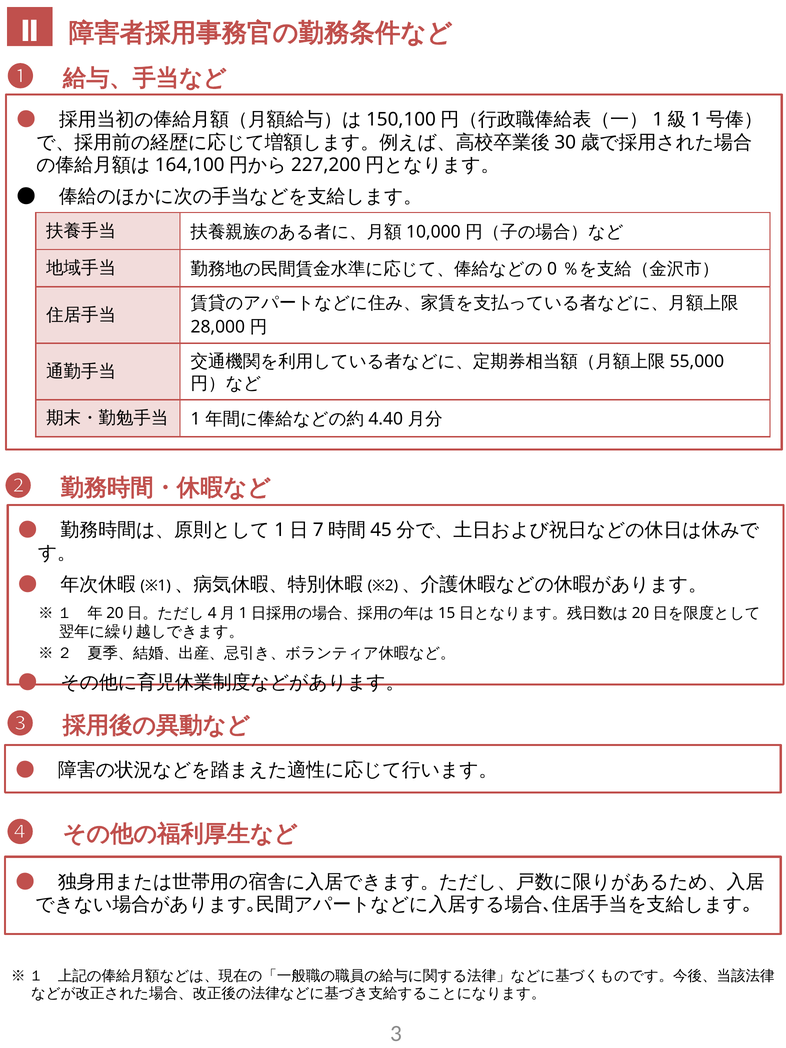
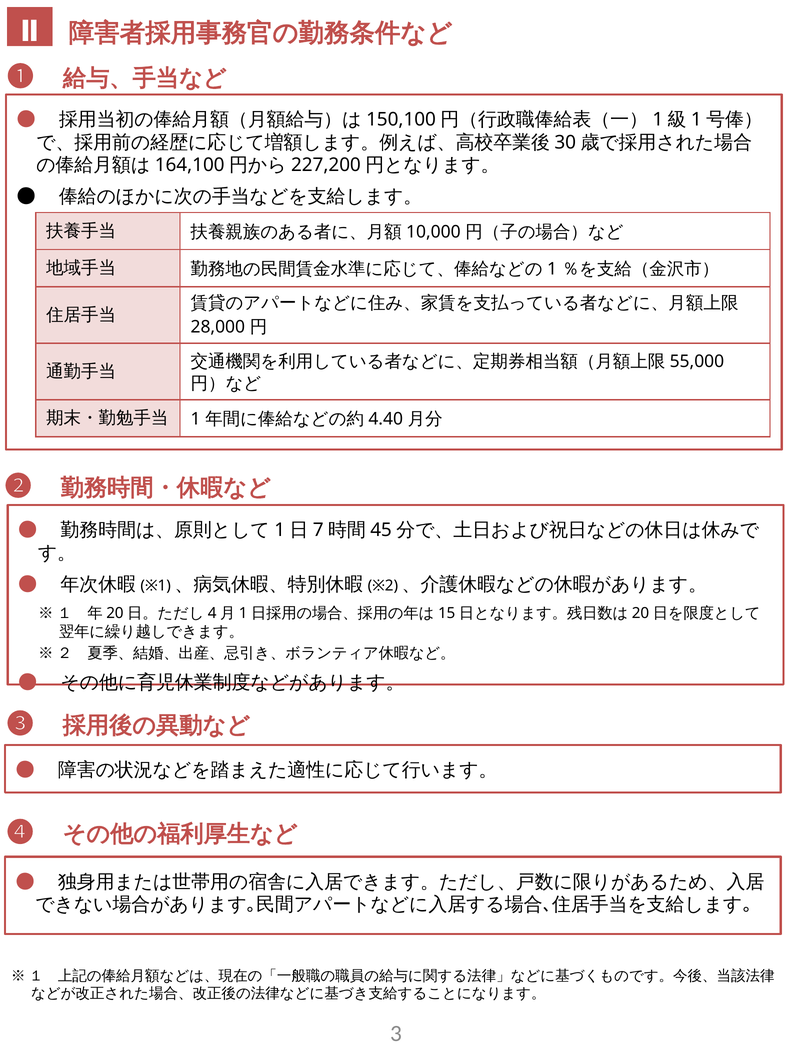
0 at (552, 269): 0 -> 1
